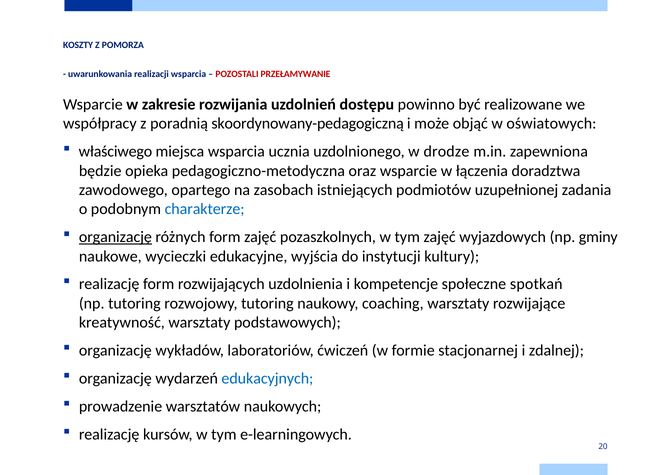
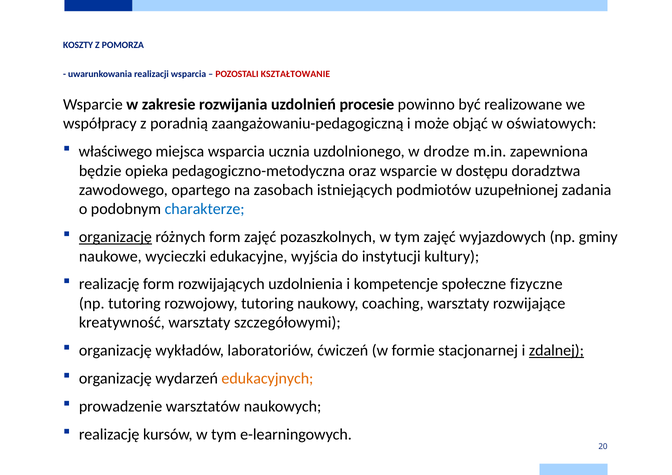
PRZEŁAMYWANIE: PRZEŁAMYWANIE -> KSZTAŁTOWANIE
dostępu: dostępu -> procesie
skoordynowany-pedagogiczną: skoordynowany-pedagogiczną -> zaangażowaniu-pedagogiczną
łączenia: łączenia -> dostępu
spotkań: spotkań -> fizyczne
podstawowych: podstawowych -> szczegółowymi
zdalnej underline: none -> present
edukacyjnych colour: blue -> orange
